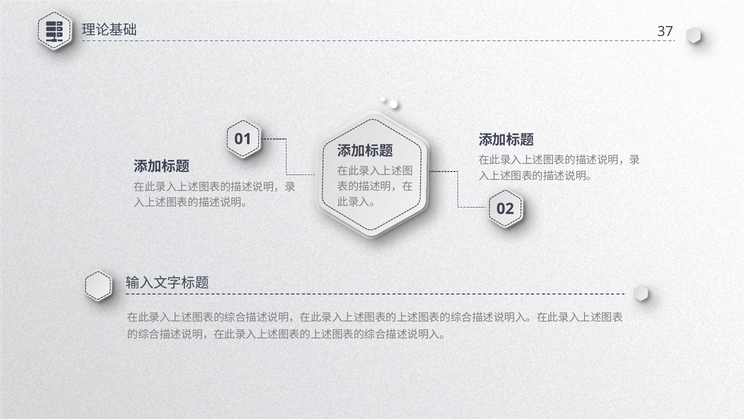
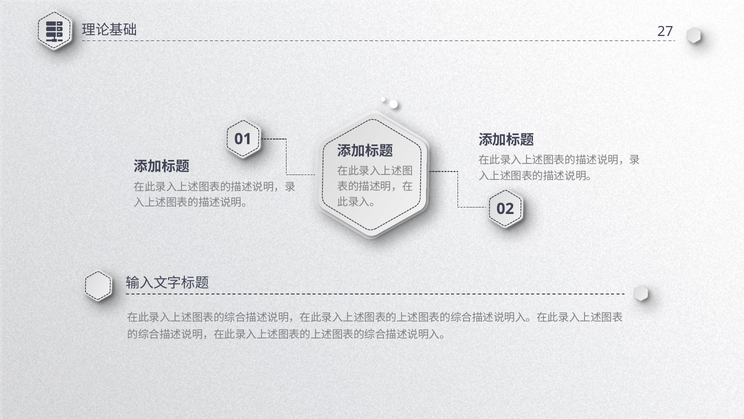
37: 37 -> 27
